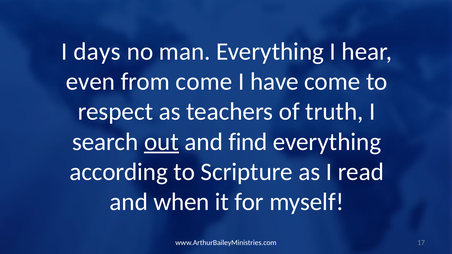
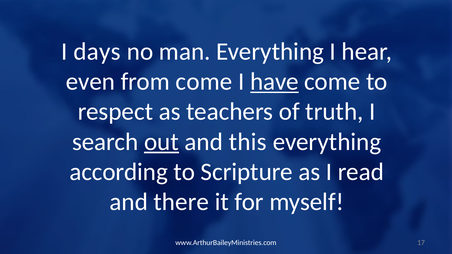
have underline: none -> present
find: find -> this
when: when -> there
